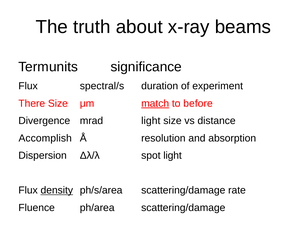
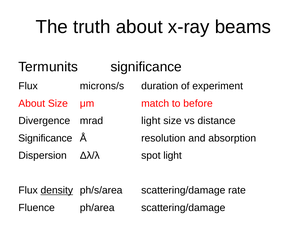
spectral/s: spectral/s -> microns/s
There at (32, 104): There -> About
match underline: present -> none
Accomplish at (45, 138): Accomplish -> Significance
